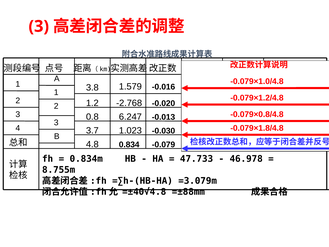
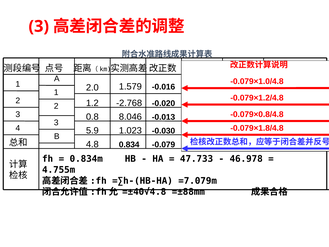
3.8: 3.8 -> 2.0
6.247: 6.247 -> 8.046
3.7: 3.7 -> 5.9
8.755m: 8.755m -> 4.755m
=3.079m: =3.079m -> =7.079m
